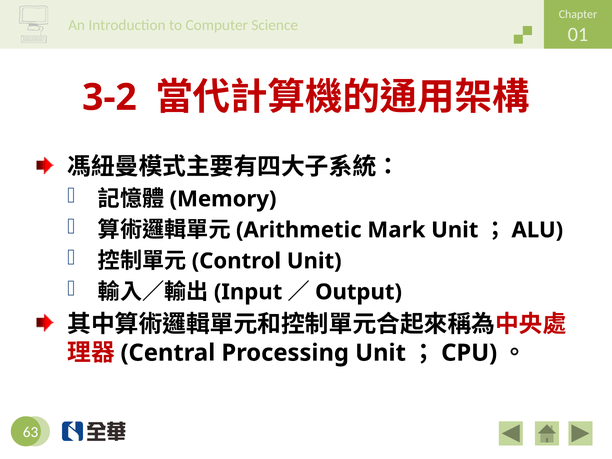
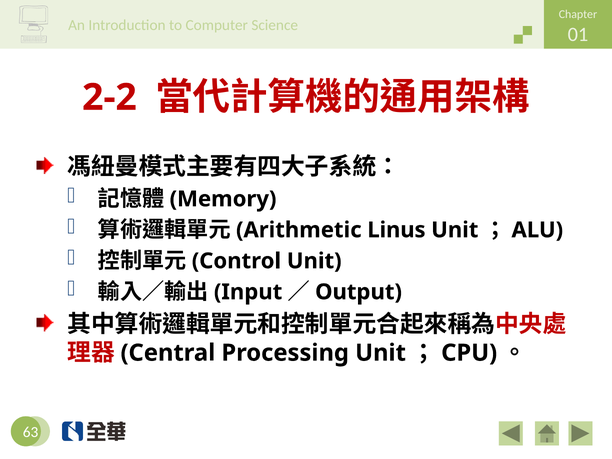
3-2: 3-2 -> 2-2
Mark: Mark -> Linus
